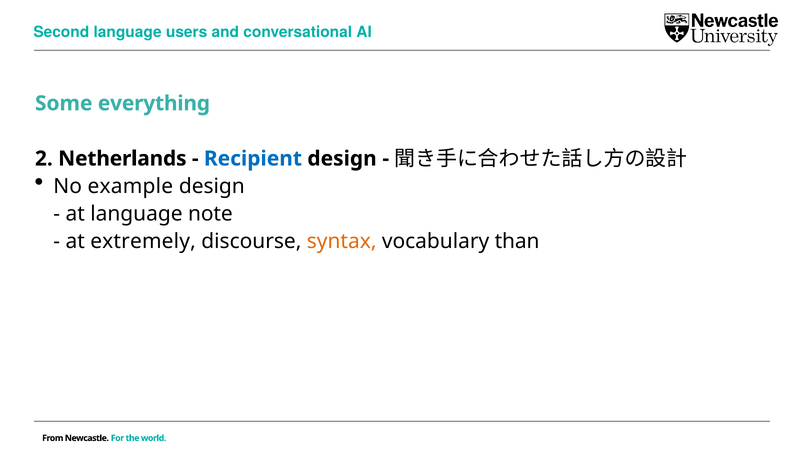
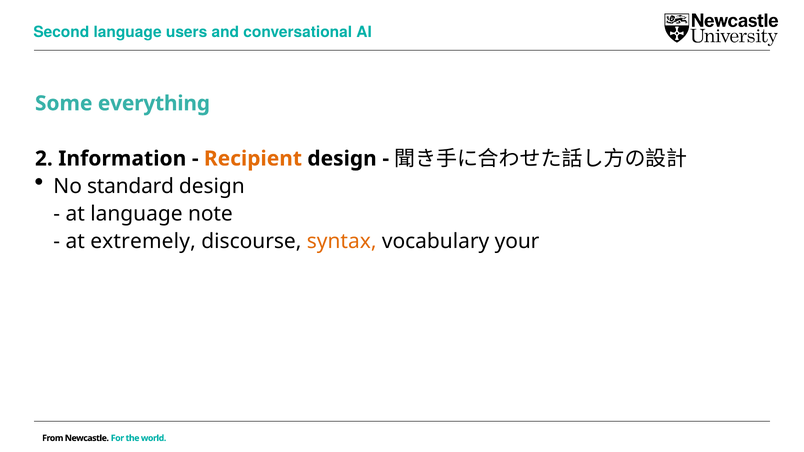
Netherlands: Netherlands -> Information
Recipient colour: blue -> orange
example: example -> standard
than: than -> your
